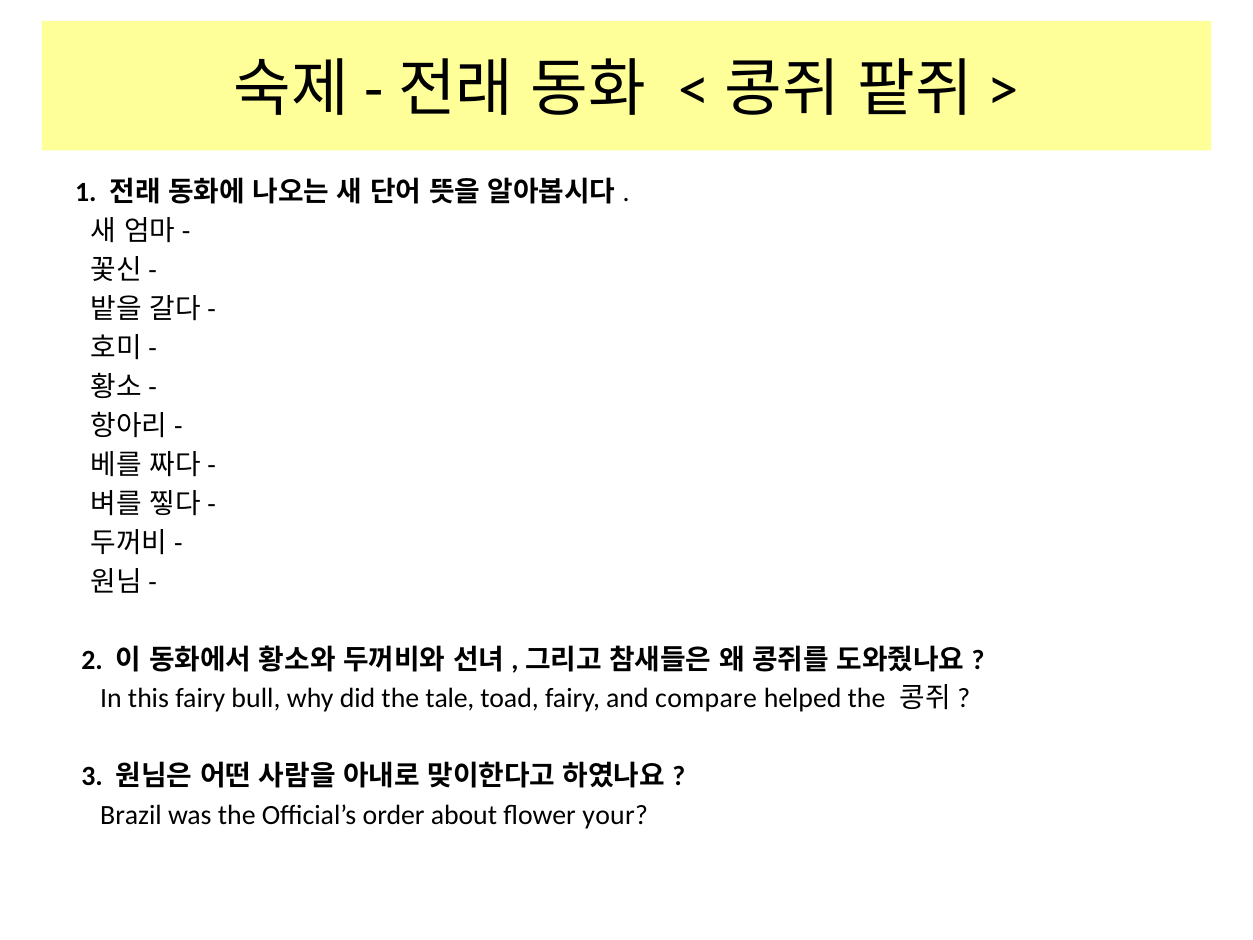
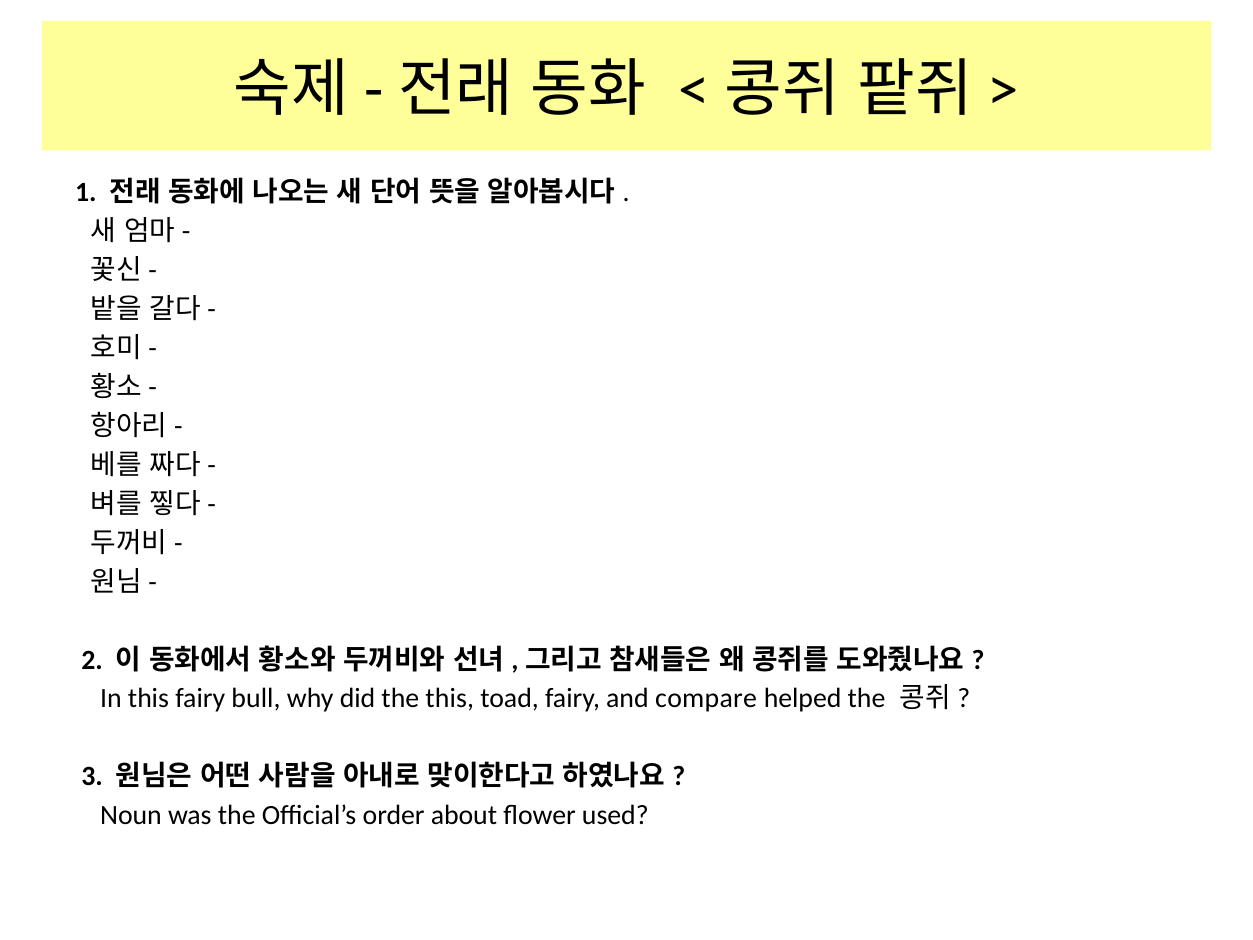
the tale: tale -> this
Brazil: Brazil -> Noun
your: your -> used
